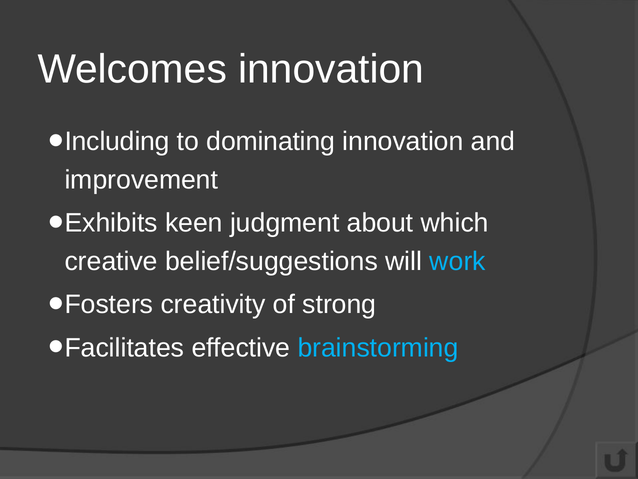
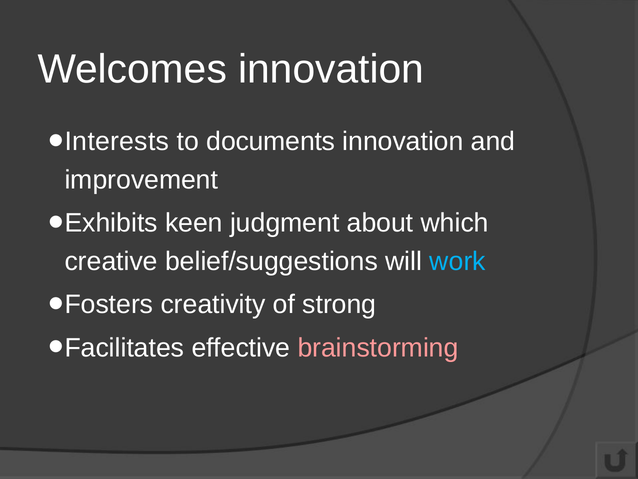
Including: Including -> Interests
dominating: dominating -> documents
brainstorming colour: light blue -> pink
